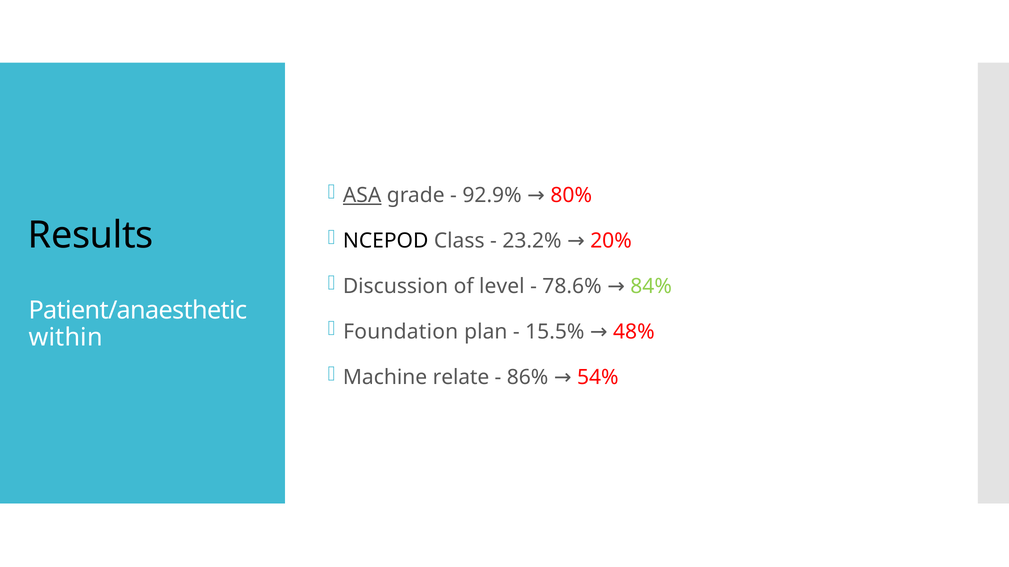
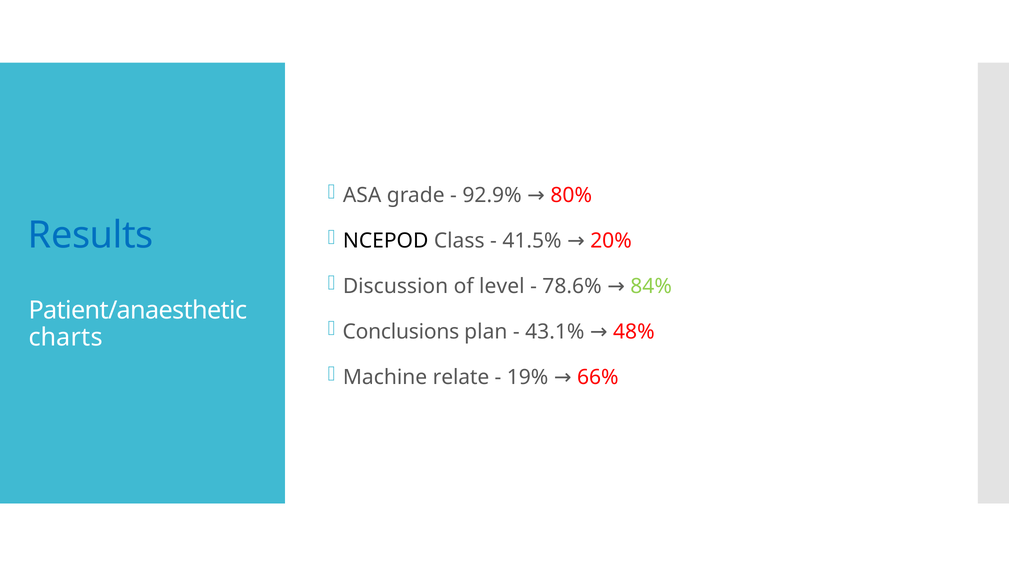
ASA underline: present -> none
Results colour: black -> blue
23.2%: 23.2% -> 41.5%
Foundation: Foundation -> Conclusions
15.5%: 15.5% -> 43.1%
within: within -> charts
86%: 86% -> 19%
54%: 54% -> 66%
